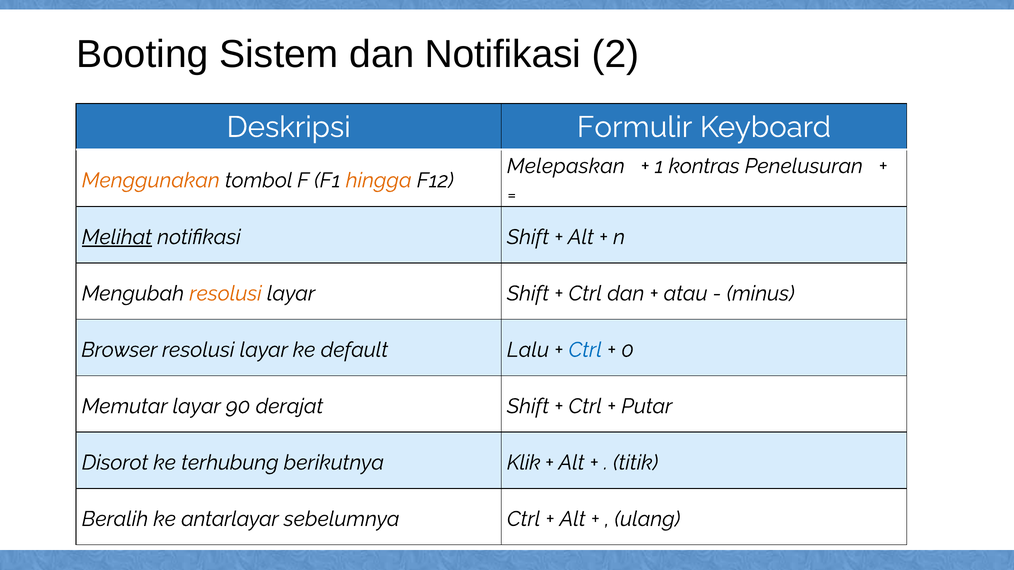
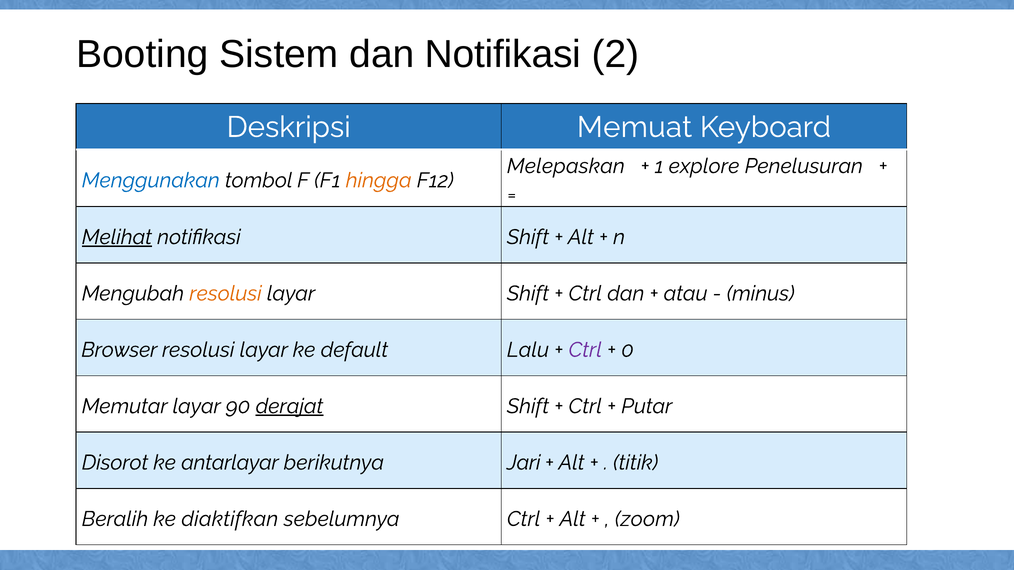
Formulir: Formulir -> Memuat
kontras: kontras -> explore
Menggunakan colour: orange -> blue
Ctrl at (585, 350) colour: blue -> purple
derajat underline: none -> present
terhubung: terhubung -> antarlayar
Klik: Klik -> Jari
antarlayar: antarlayar -> diaktifkan
ulang: ulang -> zoom
